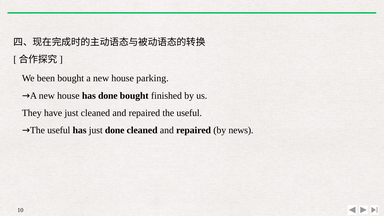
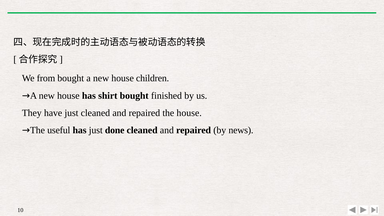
been: been -> from
parking: parking -> children
has done: done -> shirt
the useful: useful -> house
